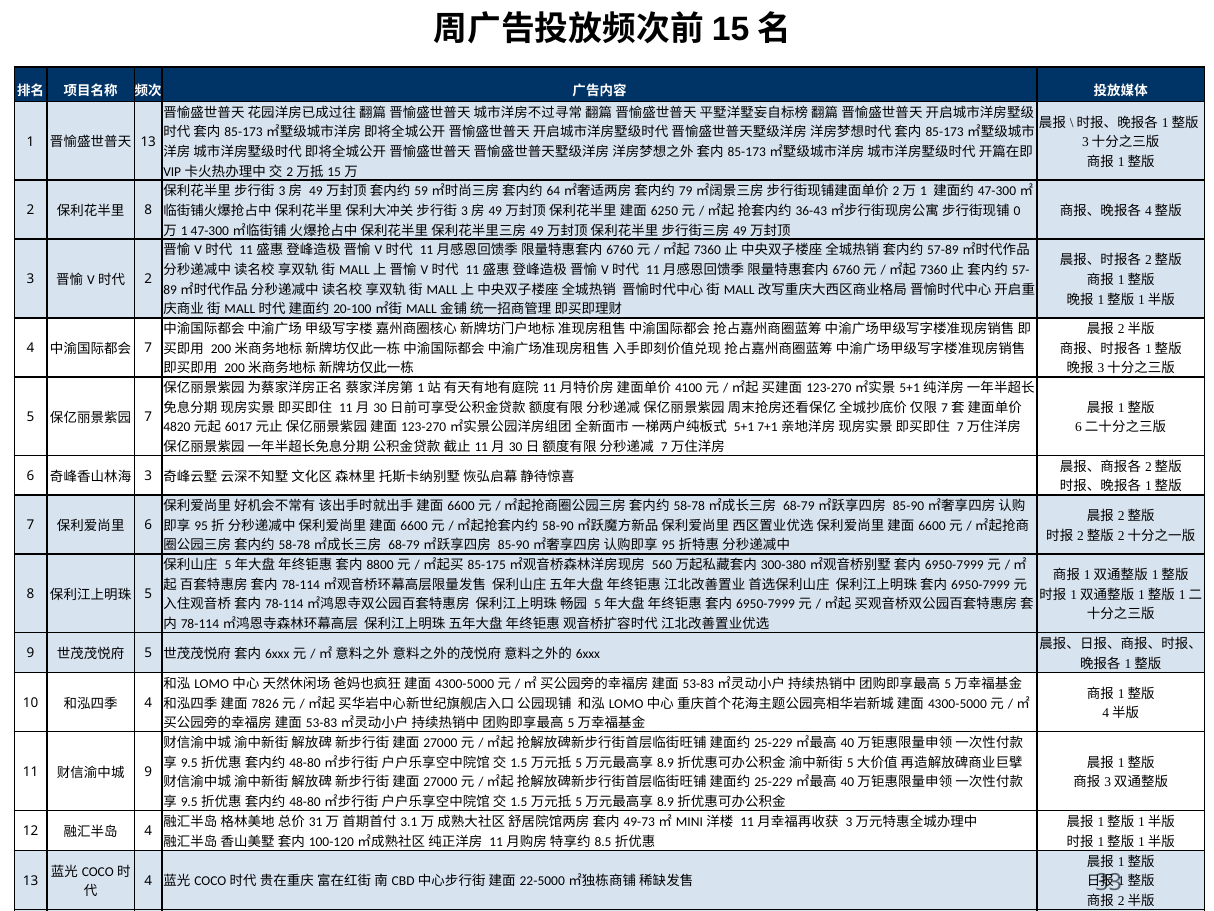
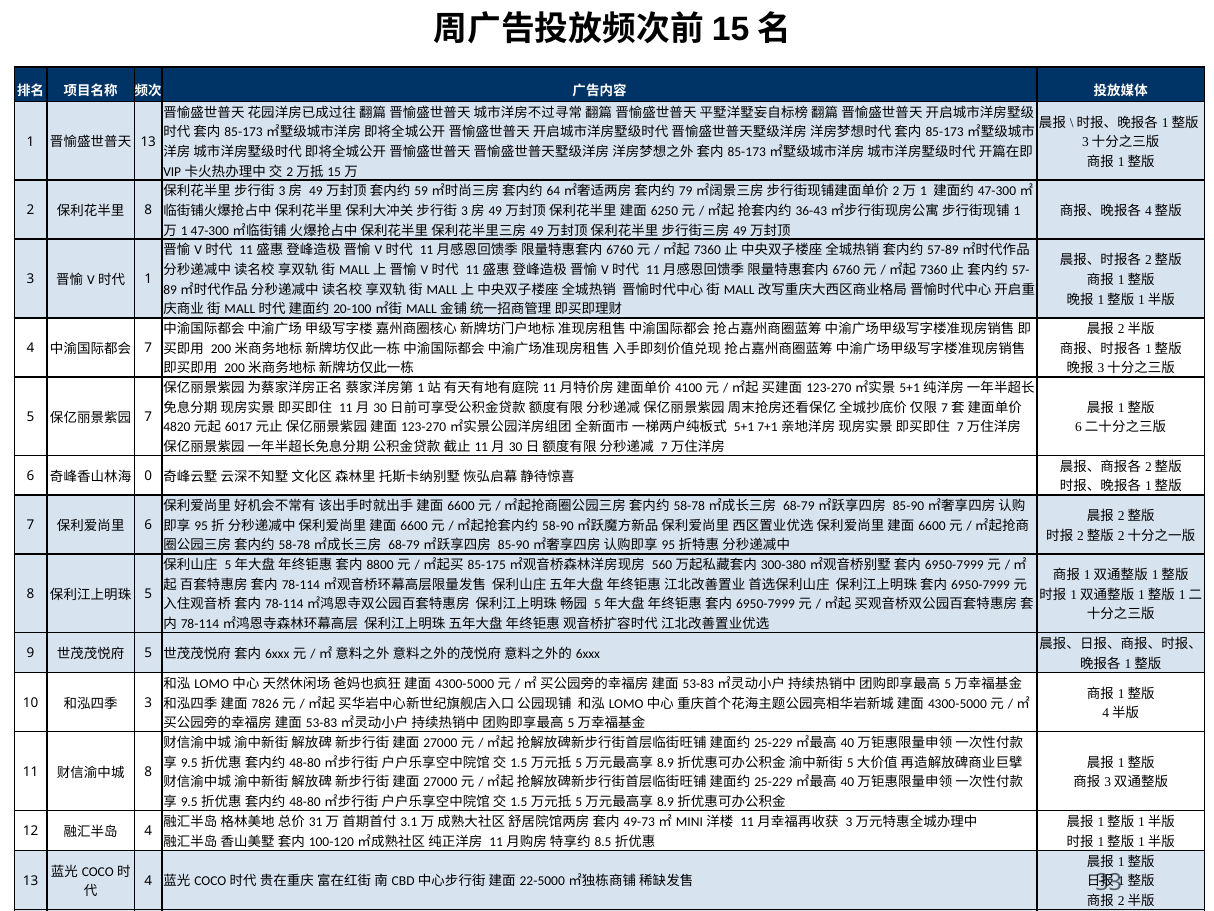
0 at (1017, 211): 0 -> 1
2 at (148, 279): 2 -> 1
3 at (148, 476): 3 -> 0
4 at (148, 703): 4 -> 3
9 at (148, 771): 9 -> 8
